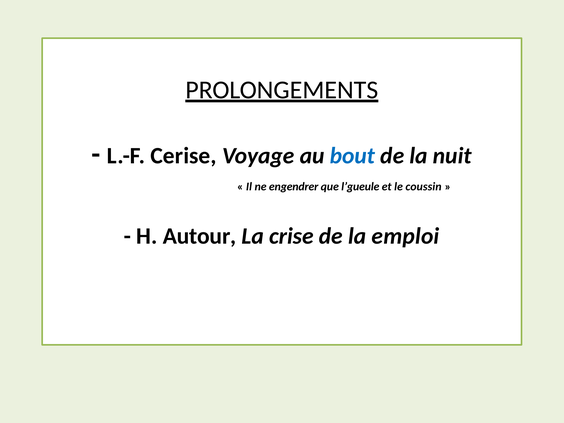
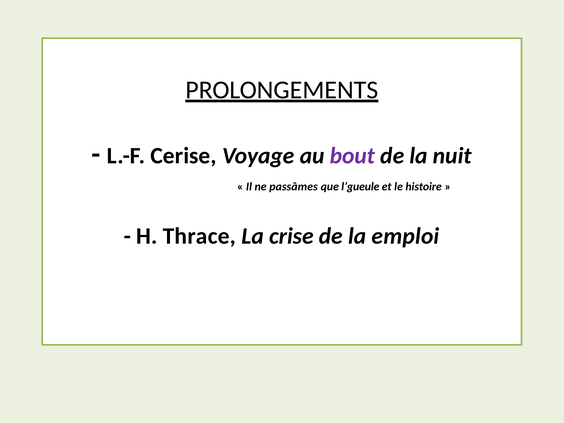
bout colour: blue -> purple
engendrer: engendrer -> passâmes
coussin: coussin -> histoire
Autour: Autour -> Thrace
